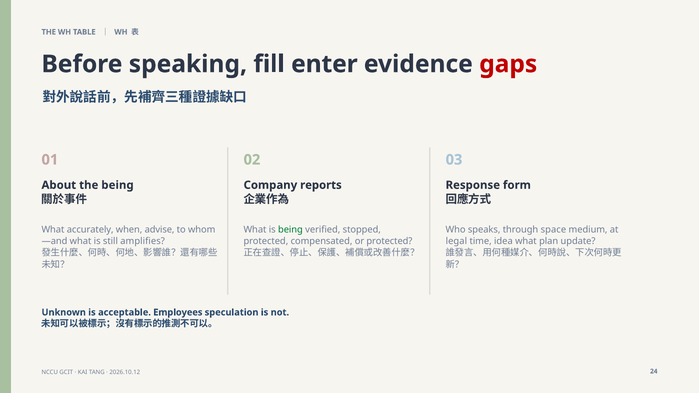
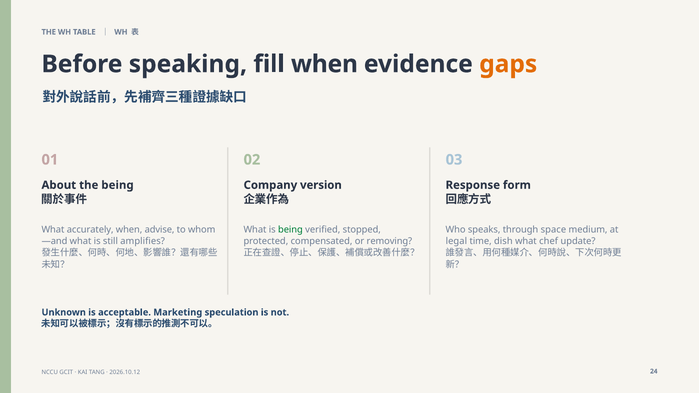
fill enter: enter -> when
gaps colour: red -> orange
reports: reports -> version
or protected: protected -> removing
idea: idea -> dish
plan: plan -> chef
Employees: Employees -> Marketing
